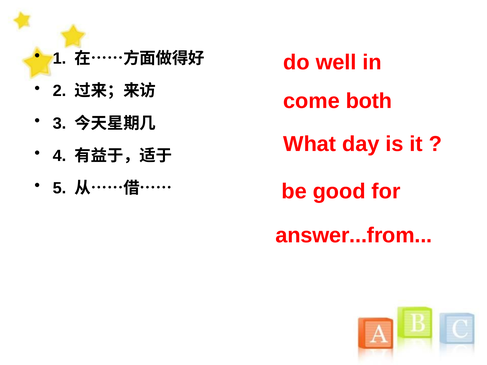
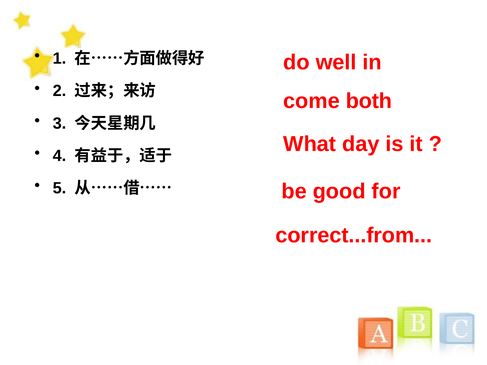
answer...from: answer...from -> correct...from
